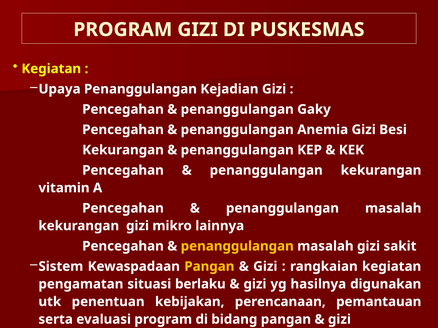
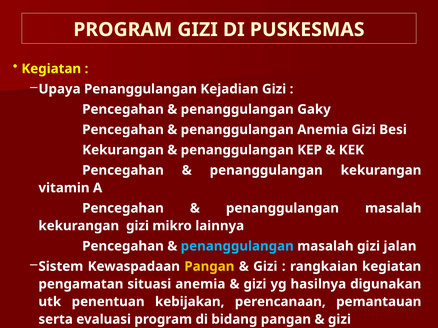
penanggulangan at (237, 246) colour: yellow -> light blue
sakit: sakit -> jalan
situasi berlaku: berlaku -> anemia
